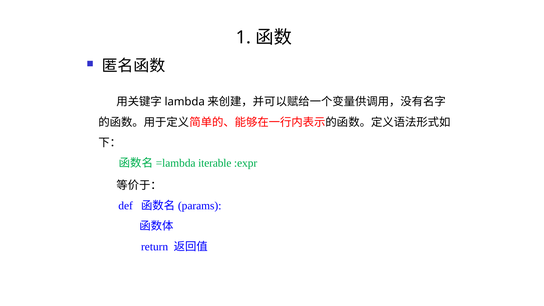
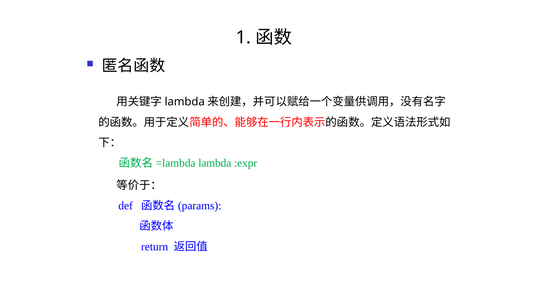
iterable at (215, 163): iterable -> lambda
